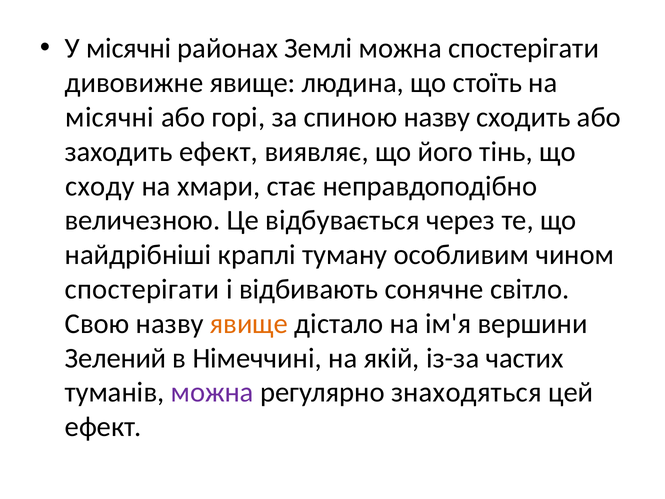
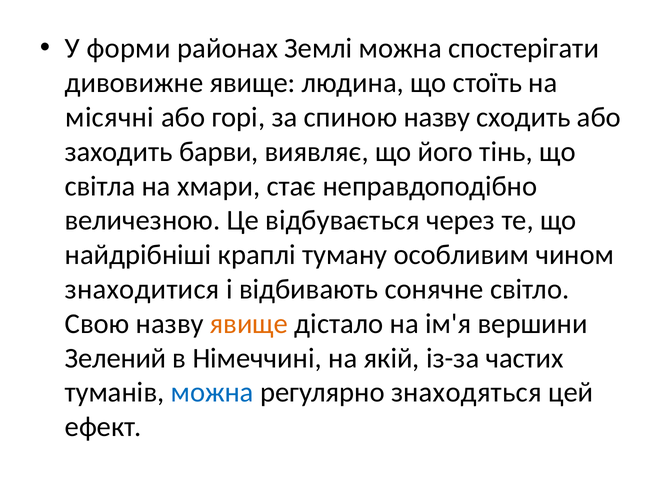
У місячні: місячні -> форми
заходить ефект: ефект -> барви
сходу: сходу -> світла
спостерігати at (142, 289): спостерігати -> знаходитися
можна at (212, 392) colour: purple -> blue
